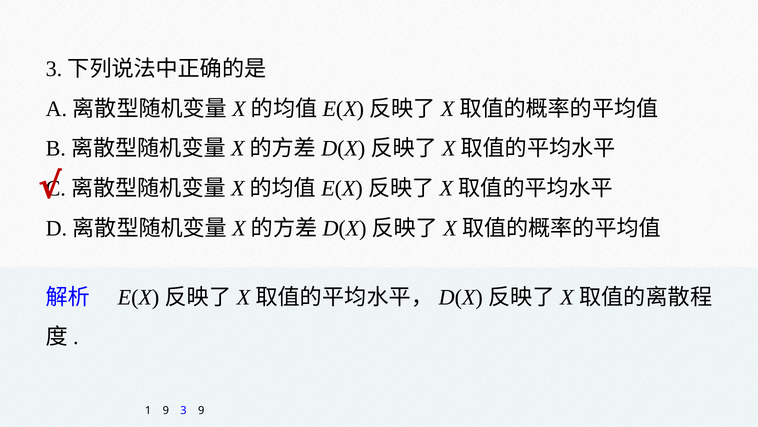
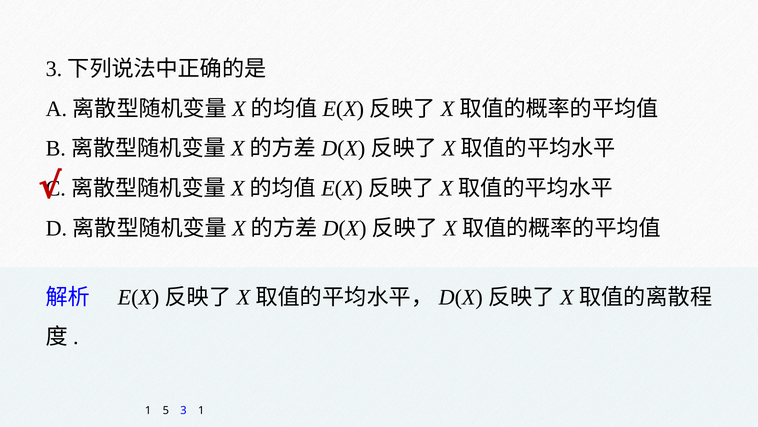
1 9: 9 -> 5
3 9: 9 -> 1
